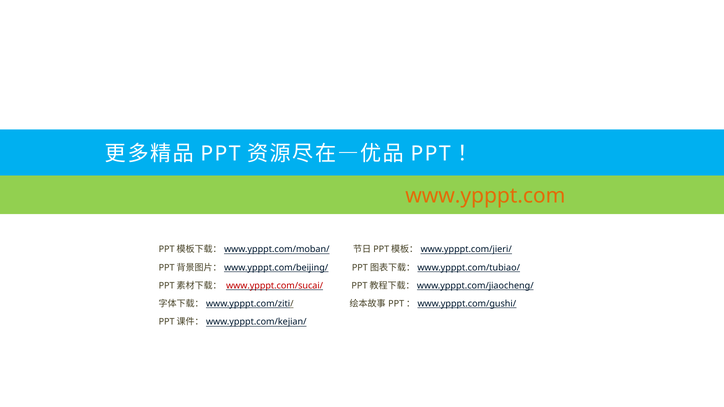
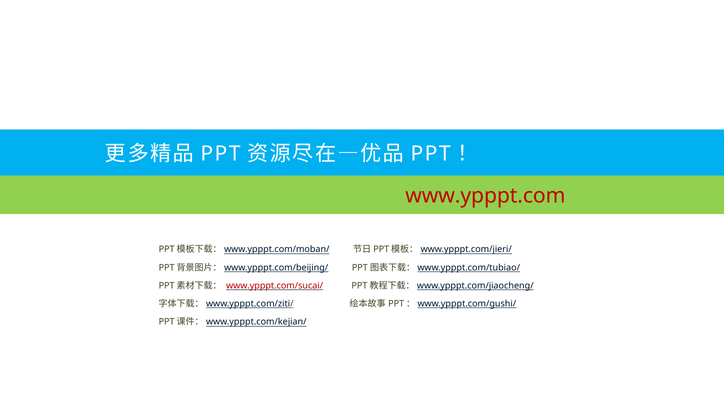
www.ypppt.com colour: orange -> red
